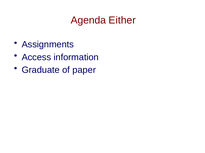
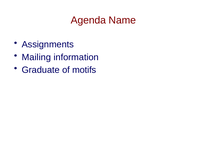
Either: Either -> Name
Access: Access -> Mailing
paper: paper -> motifs
